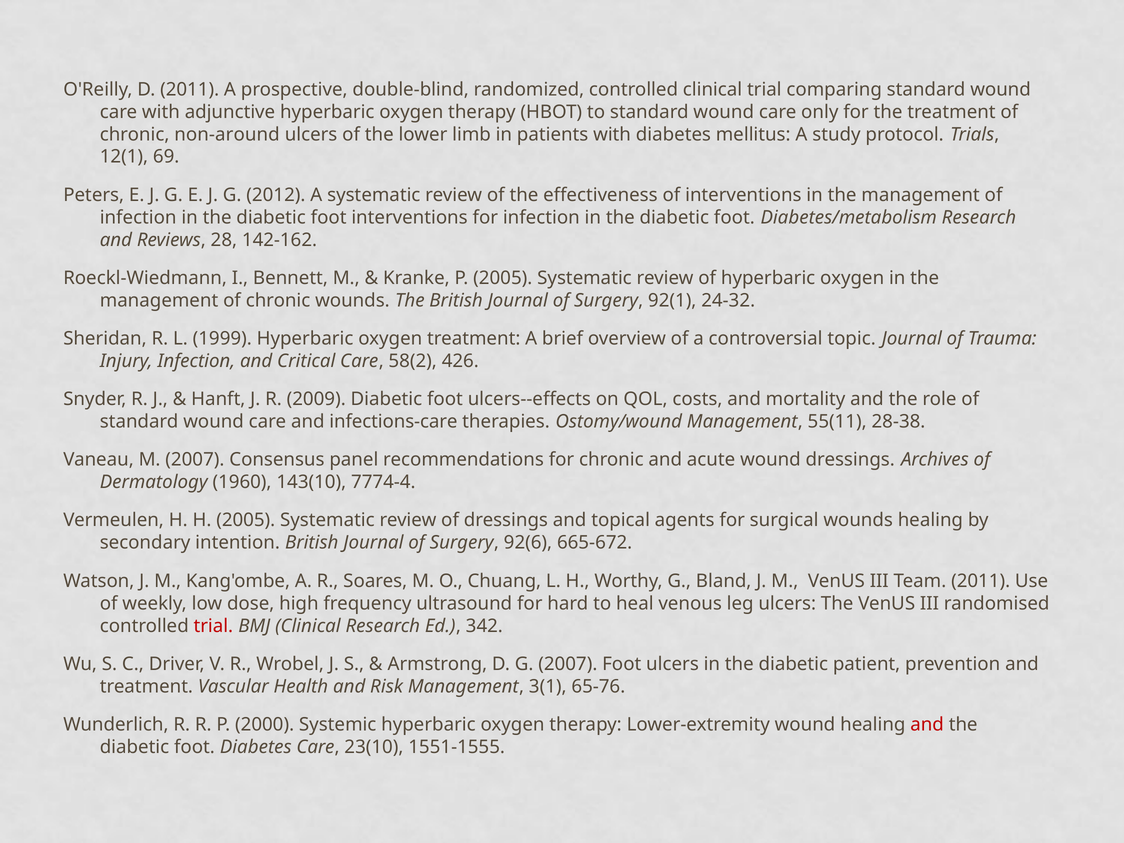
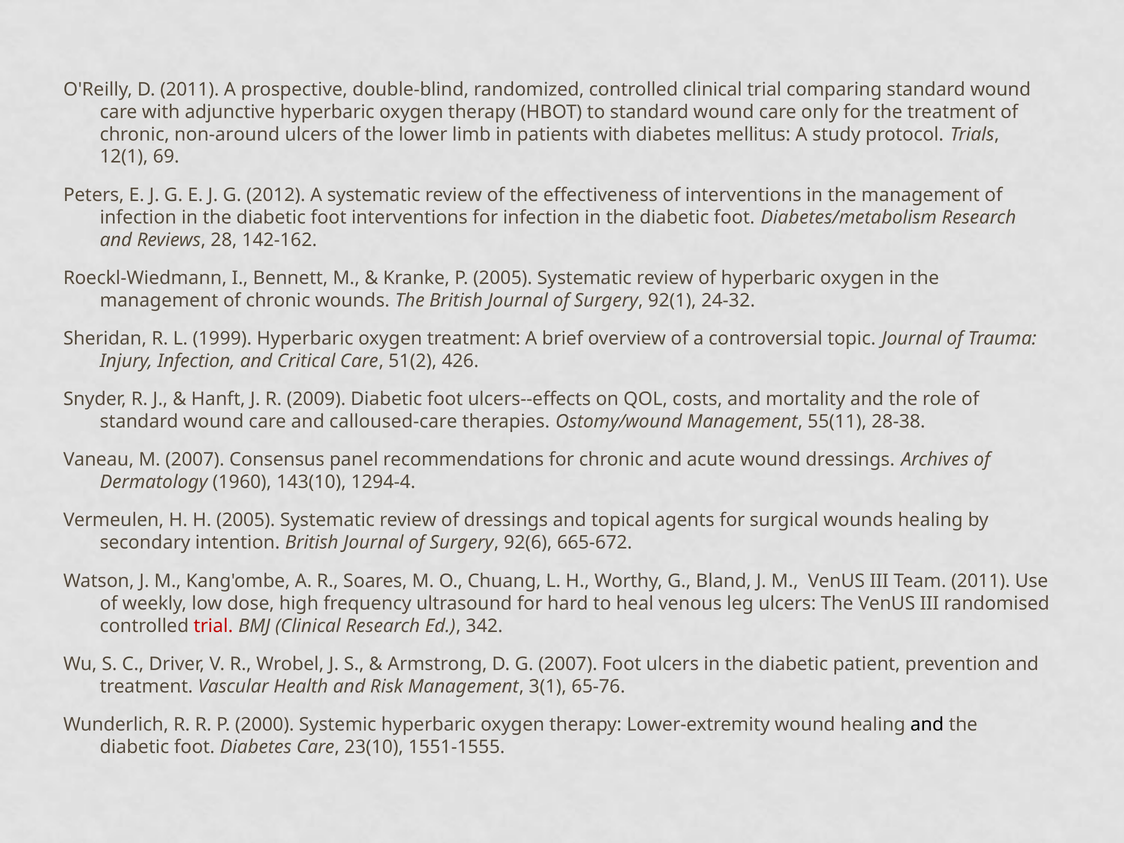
58(2: 58(2 -> 51(2
infections-care: infections-care -> calloused-care
7774-4: 7774-4 -> 1294-4
and at (927, 725) colour: red -> black
